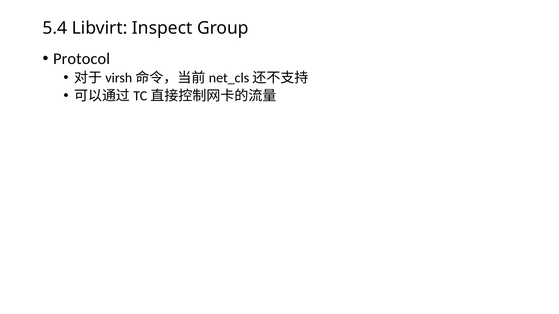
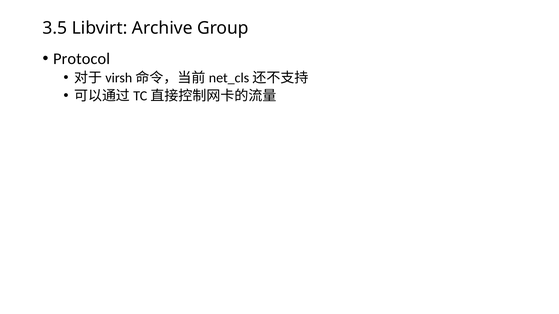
5.4: 5.4 -> 3.5
Inspect: Inspect -> Archive
